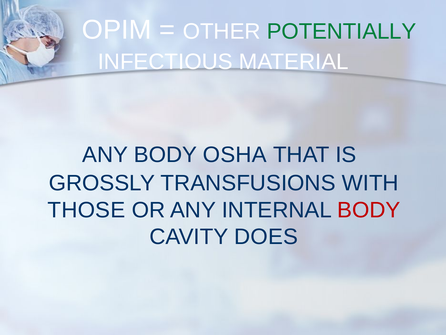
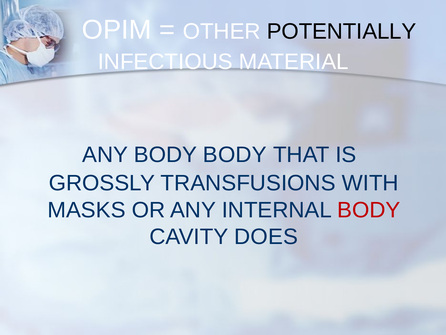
POTENTIALLY colour: green -> black
BODY OSHA: OSHA -> BODY
THOSE: THOSE -> MASKS
